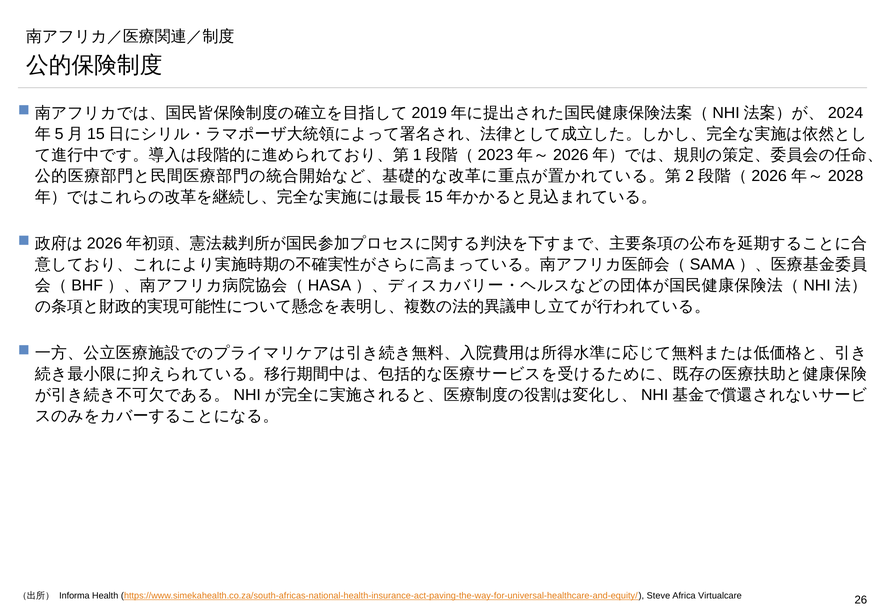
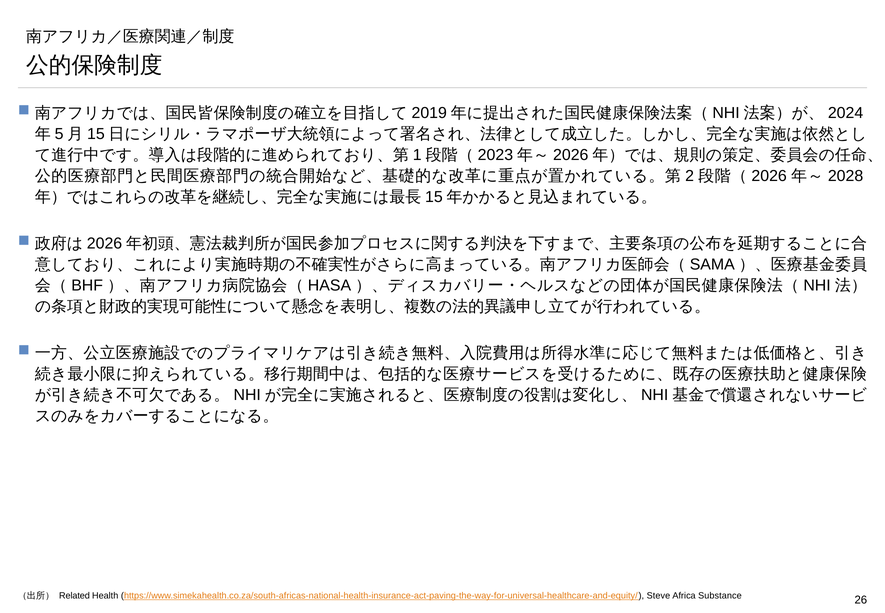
Informa: Informa -> Related
Virtualcare: Virtualcare -> Substance
